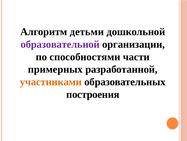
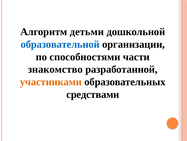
образовательной colour: purple -> blue
примерных: примерных -> знакомство
построения: построения -> средствами
